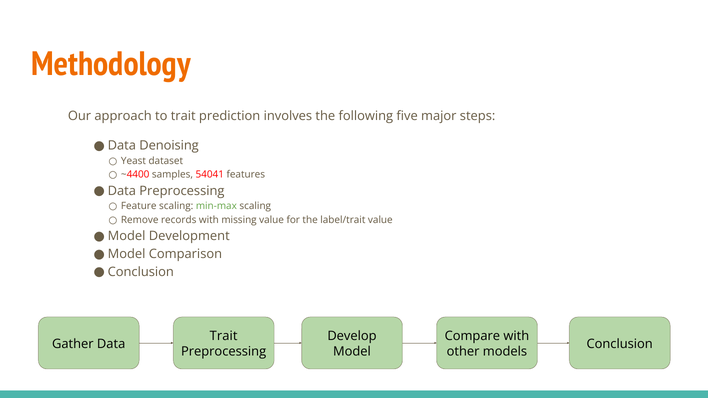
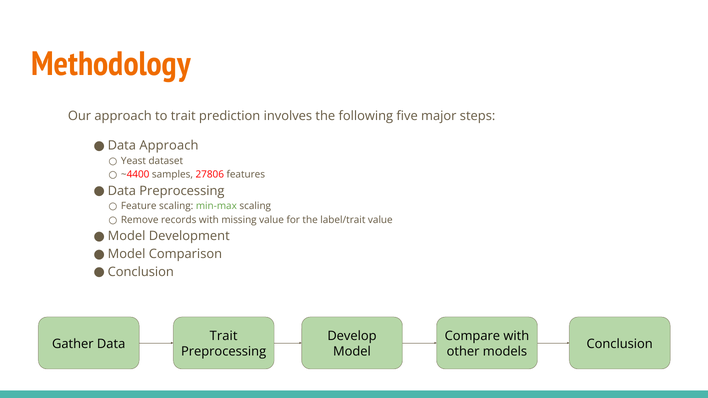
Data Denoising: Denoising -> Approach
54041: 54041 -> 27806
